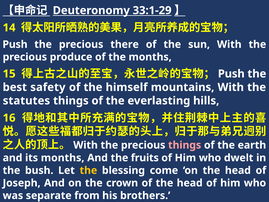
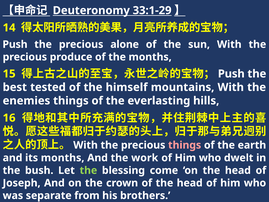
there: there -> alone
safety: safety -> tested
statutes: statutes -> enemies
fruits: fruits -> work
the at (88, 170) colour: yellow -> light green
